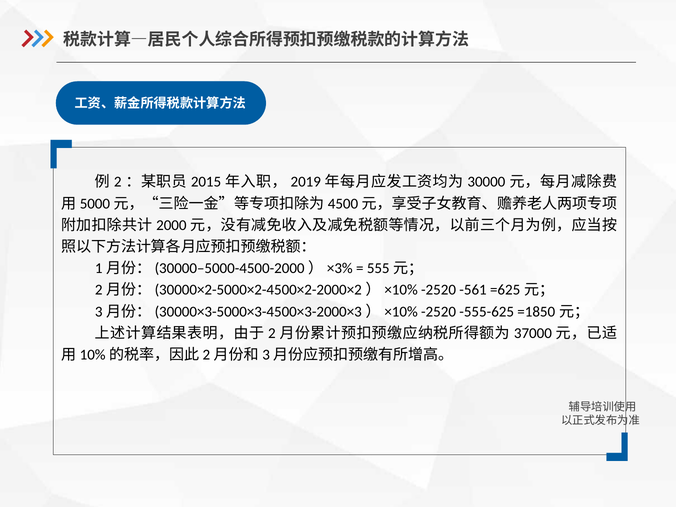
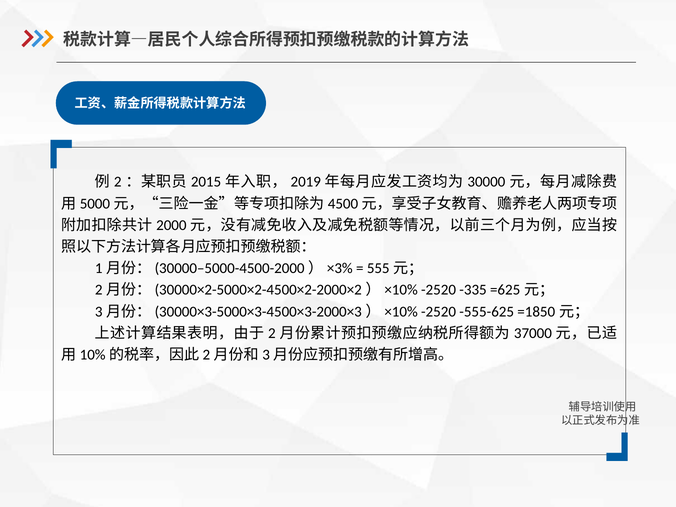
-561: -561 -> -335
